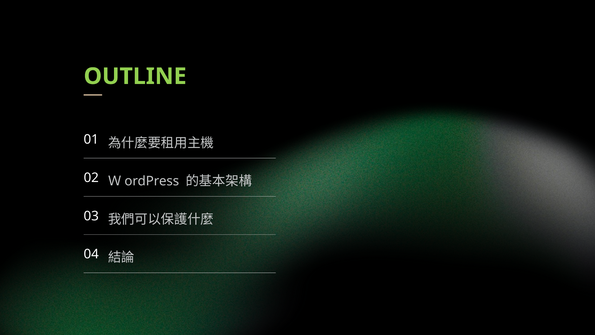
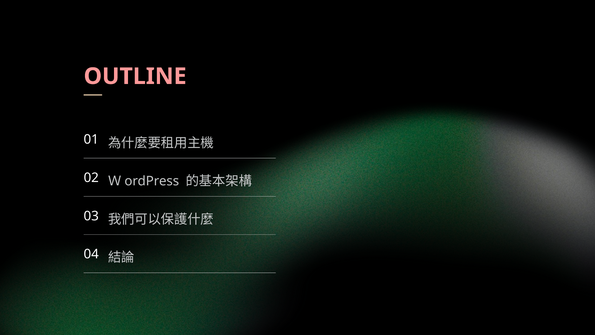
OUTLINE colour: light green -> pink
